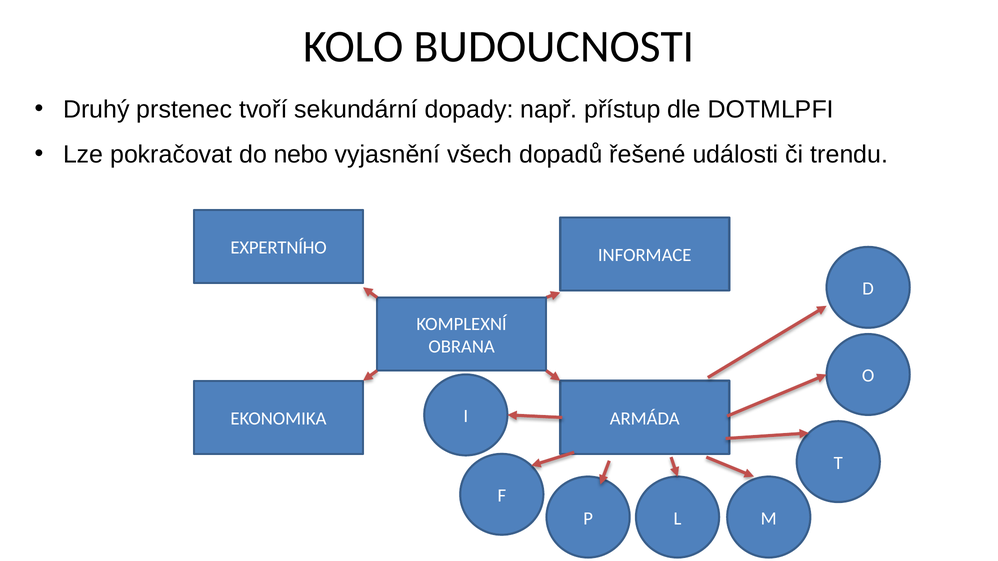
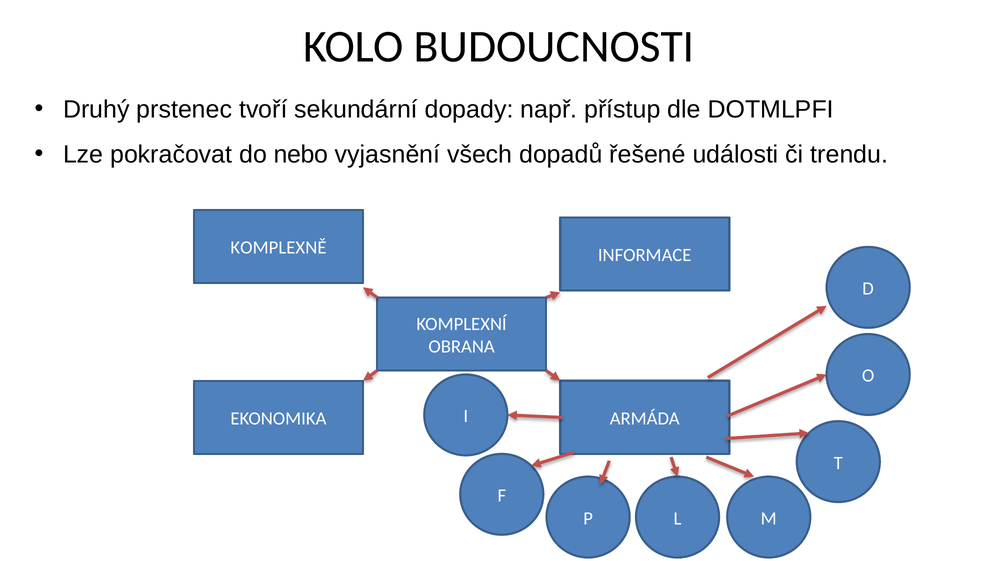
EXPERTNÍHO: EXPERTNÍHO -> KOMPLEXNĚ
